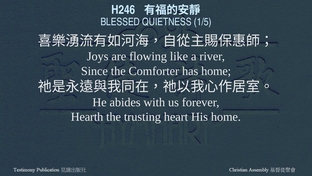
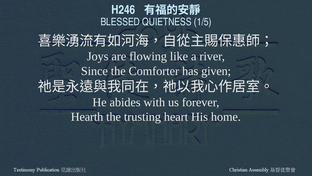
has home: home -> given
